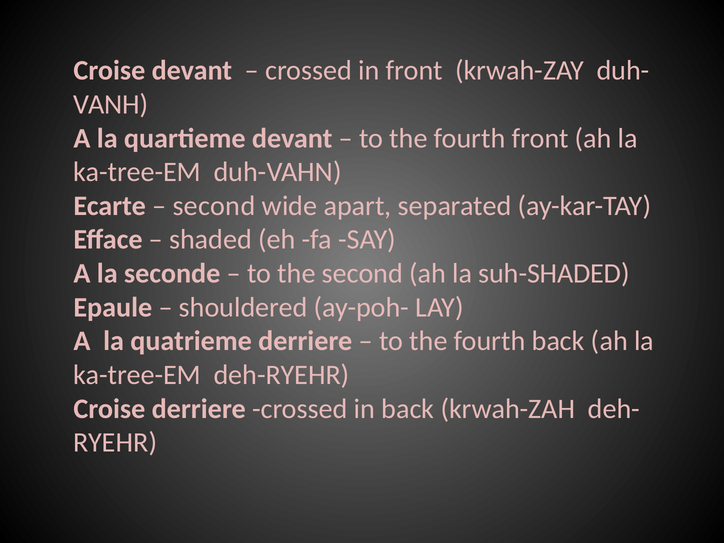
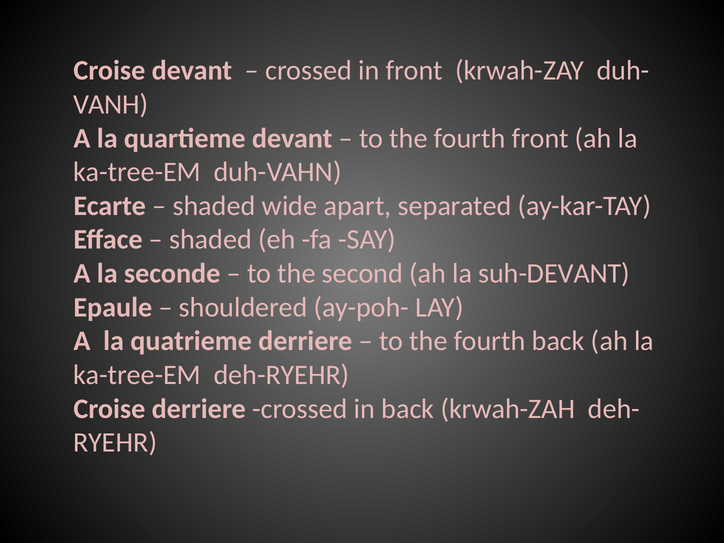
second at (214, 206): second -> shaded
suh-SHADED: suh-SHADED -> suh-DEVANT
